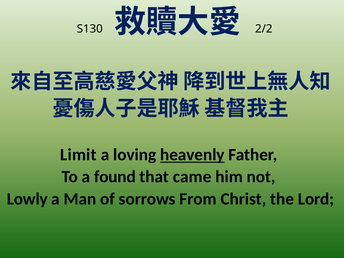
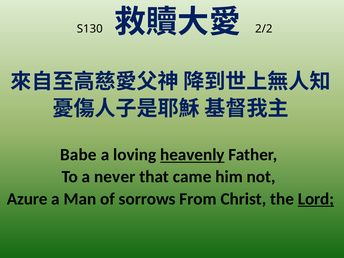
Limit: Limit -> Babe
found: found -> never
Lowly: Lowly -> Azure
Lord underline: none -> present
